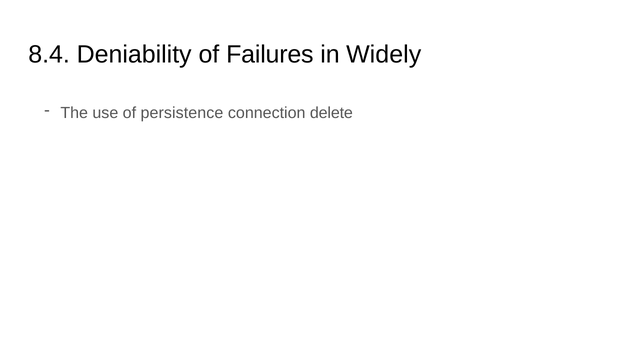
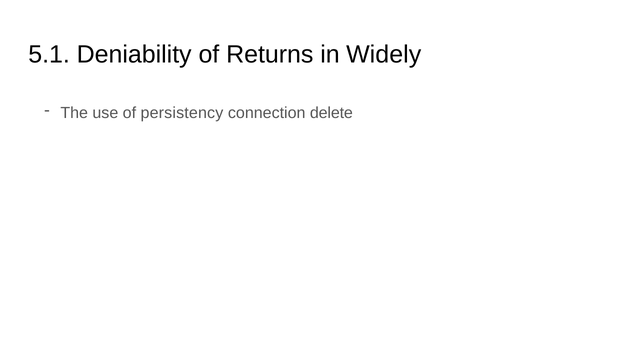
8.4: 8.4 -> 5.1
Failures: Failures -> Returns
persistence: persistence -> persistency
